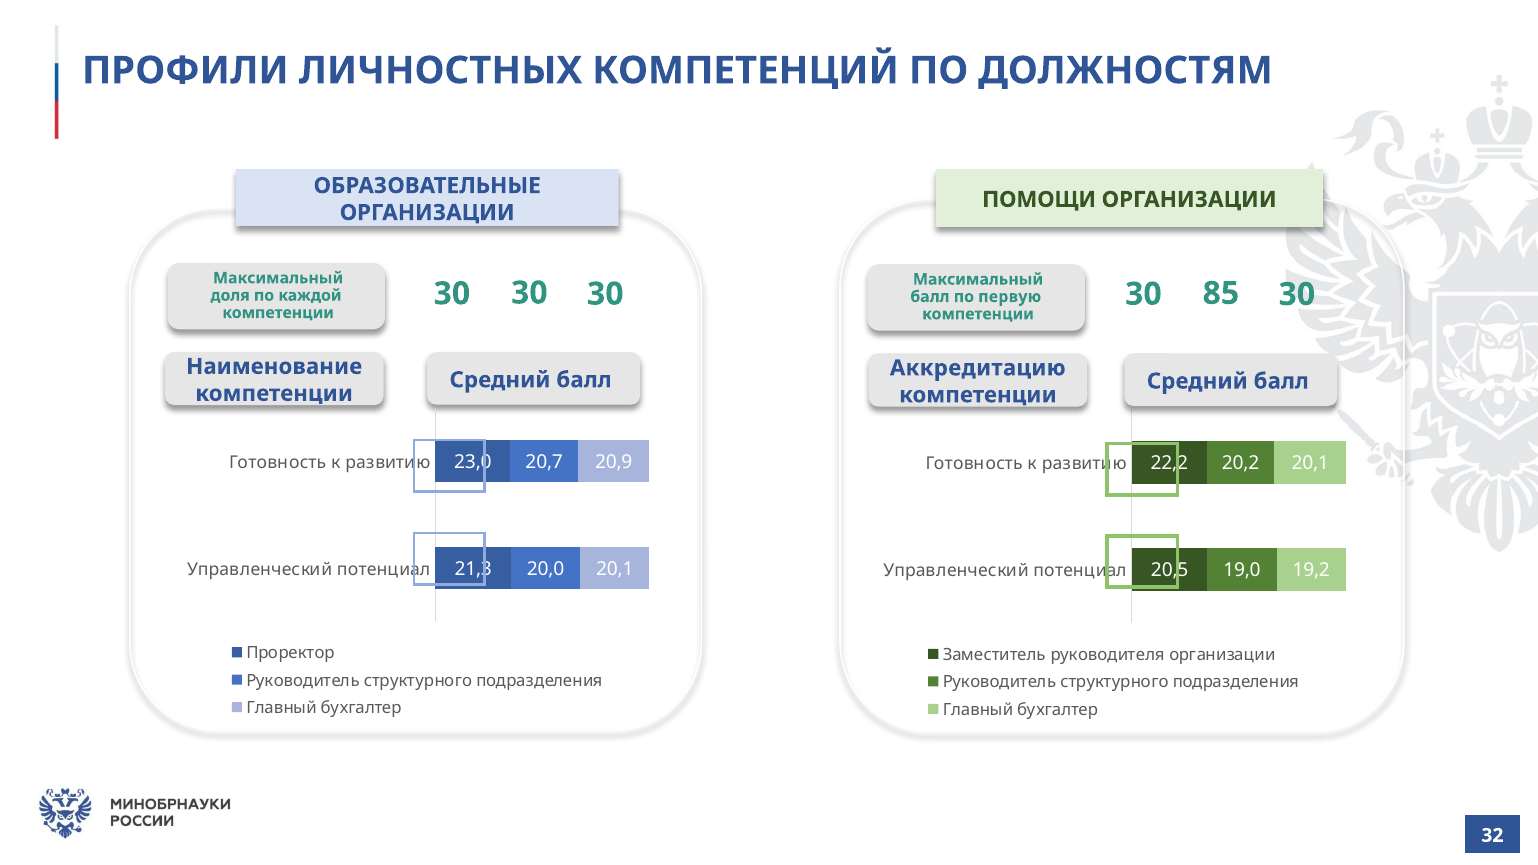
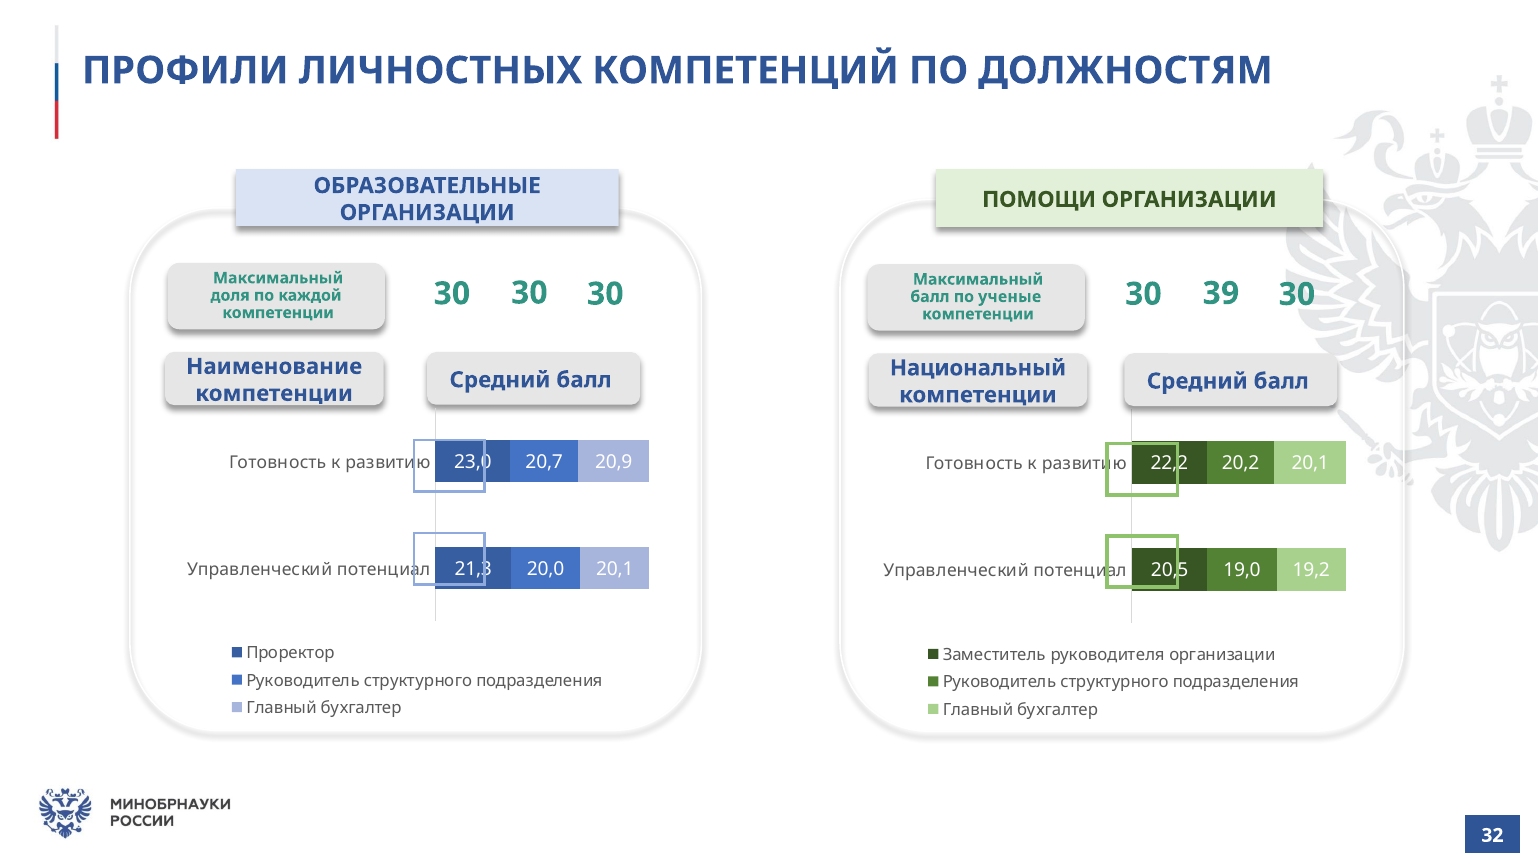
85: 85 -> 39
первую: первую -> ученые
Аккредитацию: Аккредитацию -> Национальный
